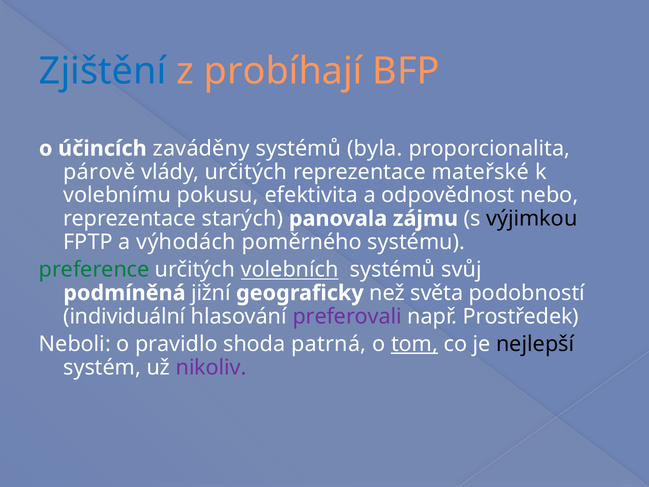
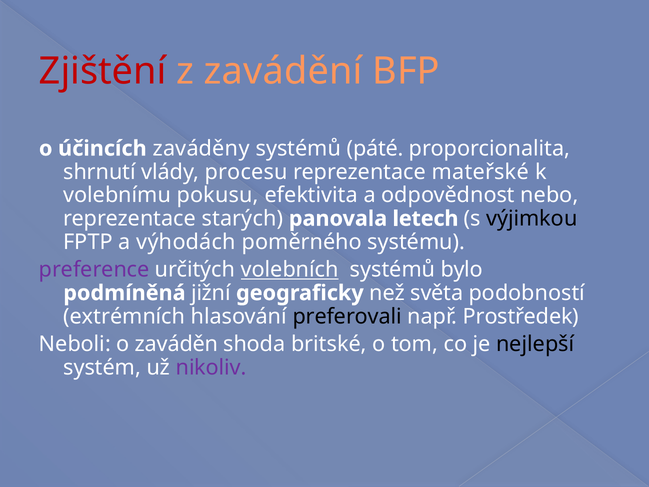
Zjištění colour: blue -> red
probíhají: probíhají -> zavádění
byla: byla -> páté
párově: párově -> shrnutí
vlády určitých: určitých -> procesu
zájmu: zájmu -> letech
preference colour: green -> purple
svůj: svůj -> bylo
individuální: individuální -> extrémních
preferovali colour: purple -> black
pravidlo: pravidlo -> zaváděn
patrná: patrná -> britské
tom underline: present -> none
